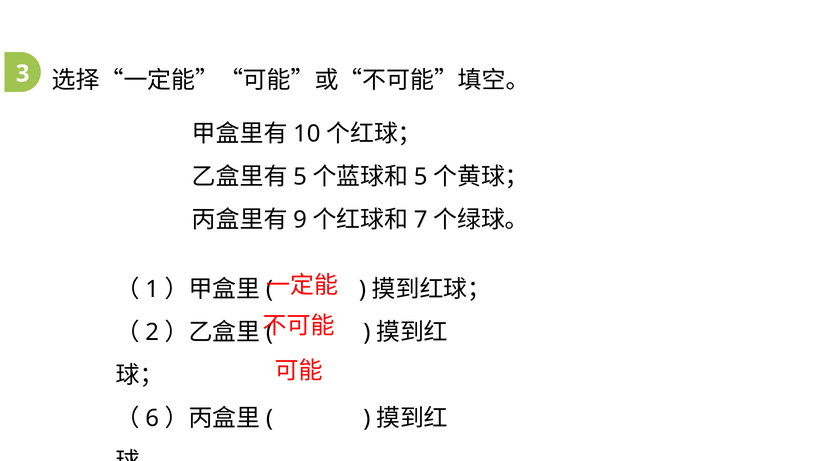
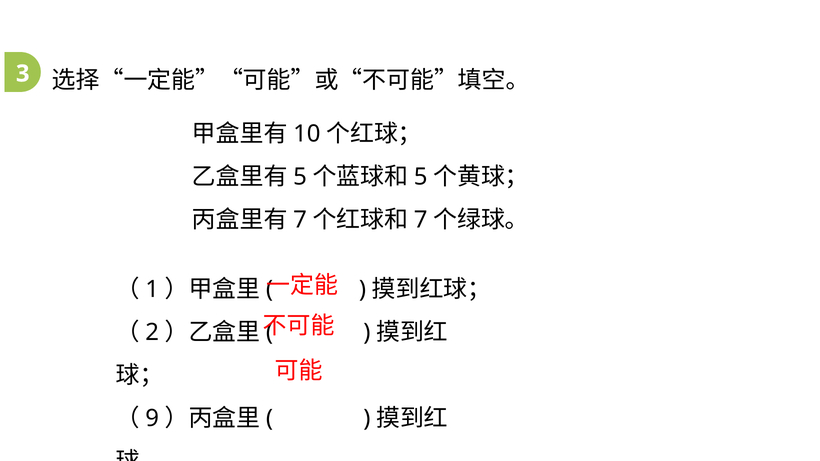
9 at (300, 220): 9 -> 7
6: 6 -> 9
